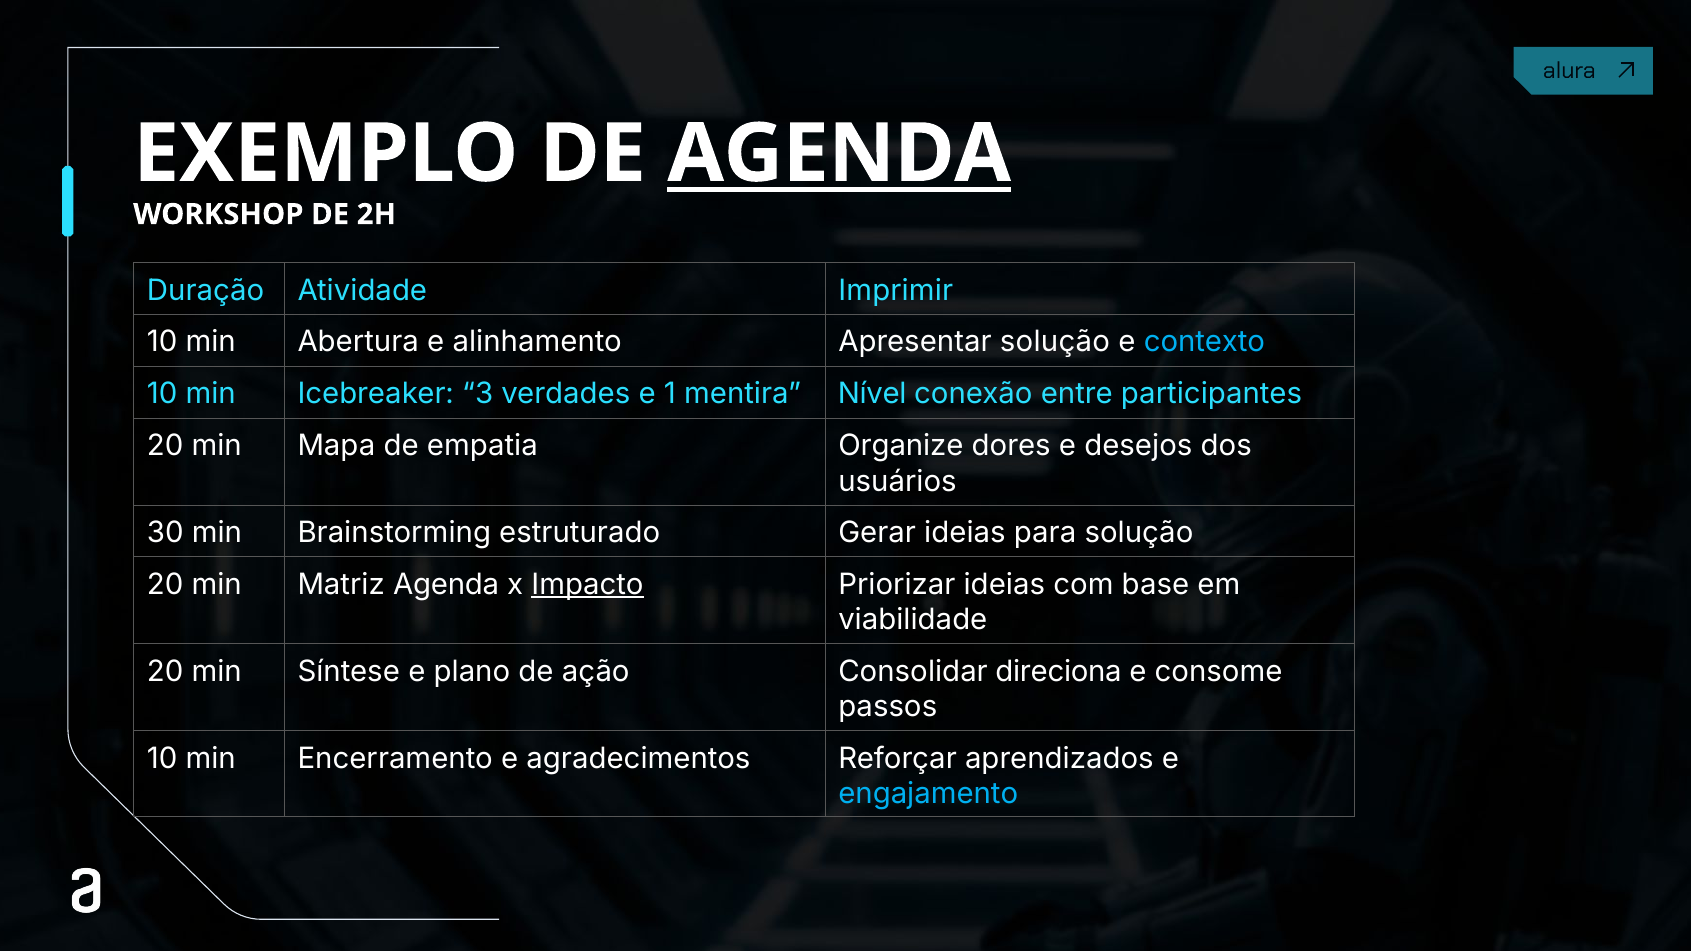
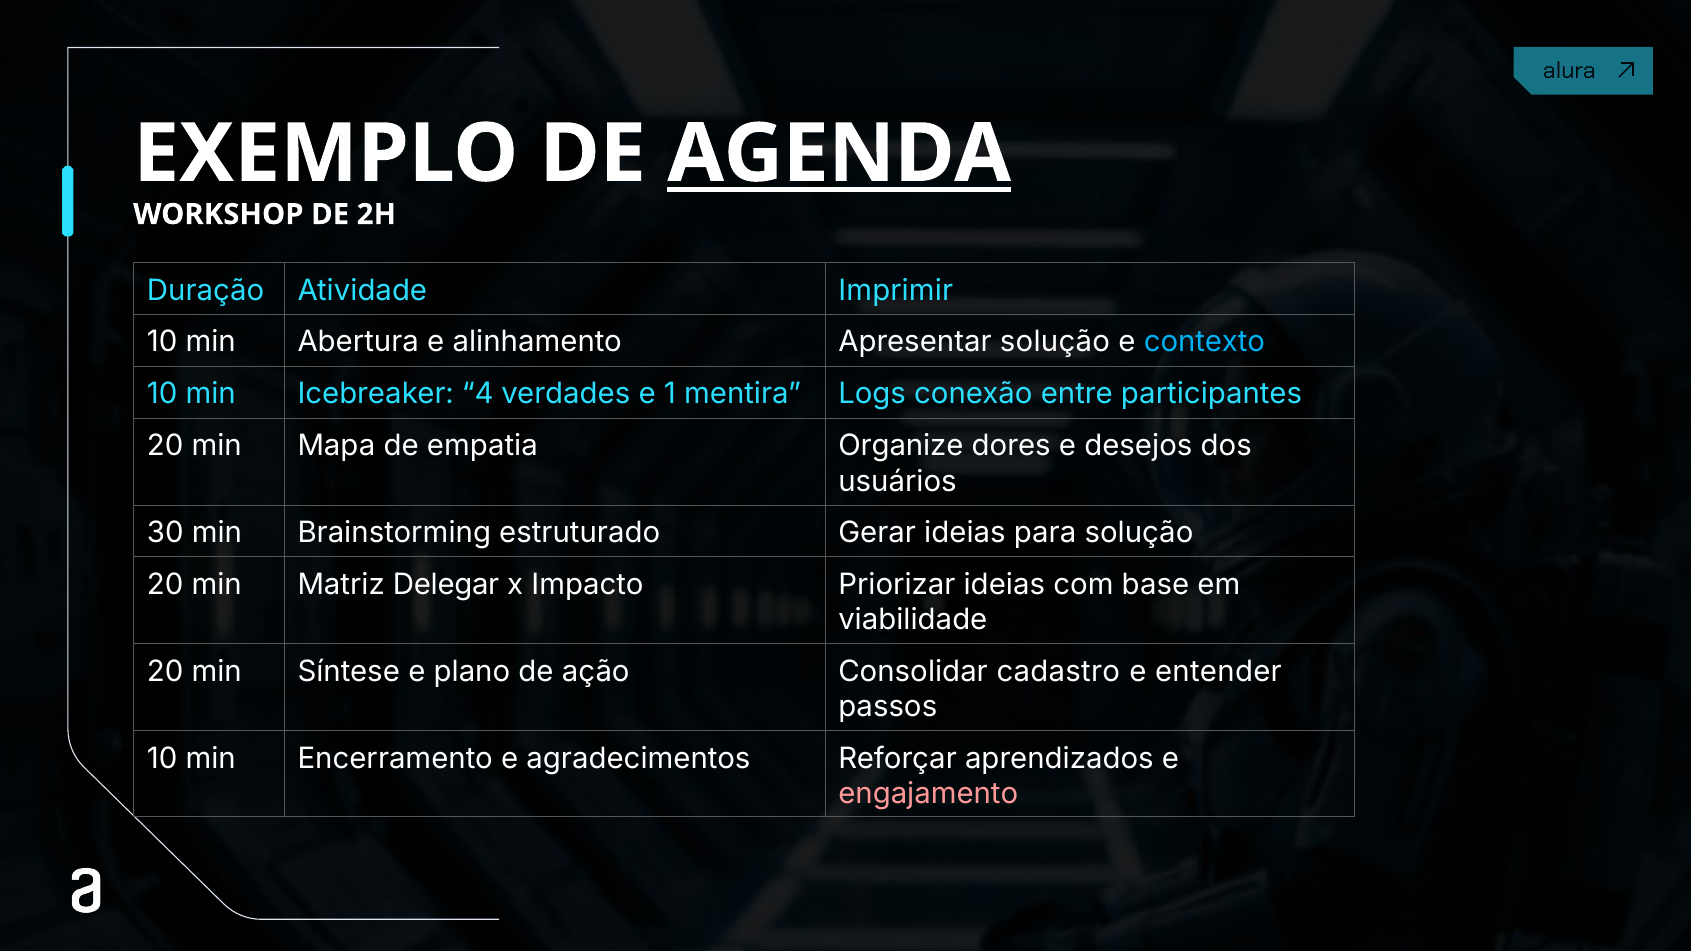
3: 3 -> 4
Nível: Nível -> Logs
Matriz Agenda: Agenda -> Delegar
Impacto underline: present -> none
direciona: direciona -> cadastro
consome: consome -> entender
engajamento colour: light blue -> pink
